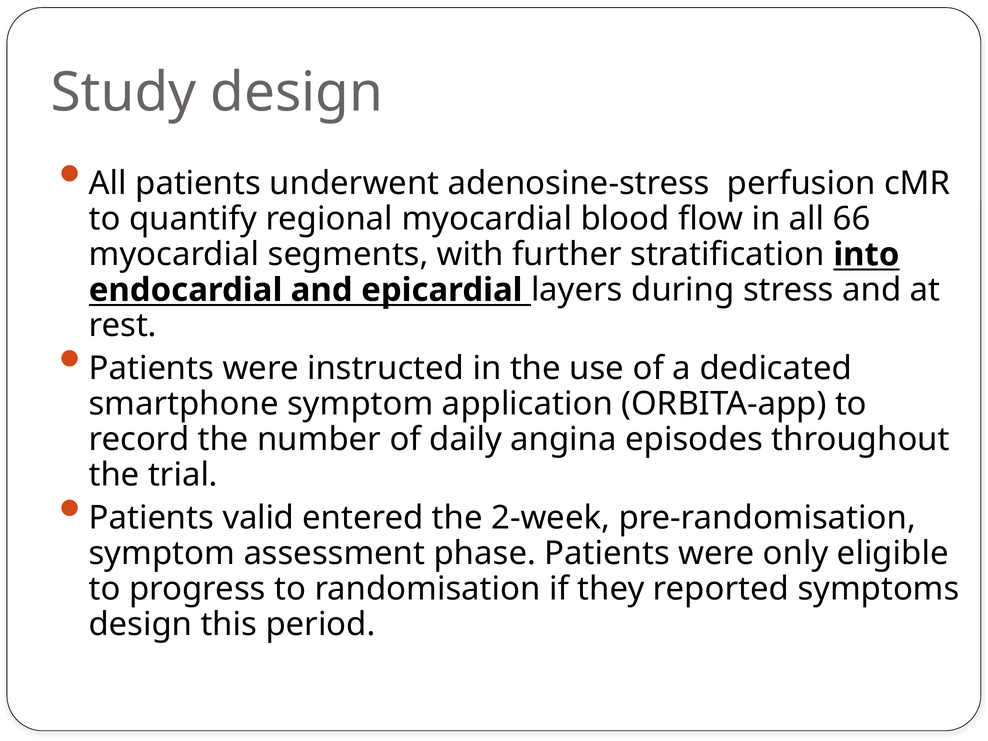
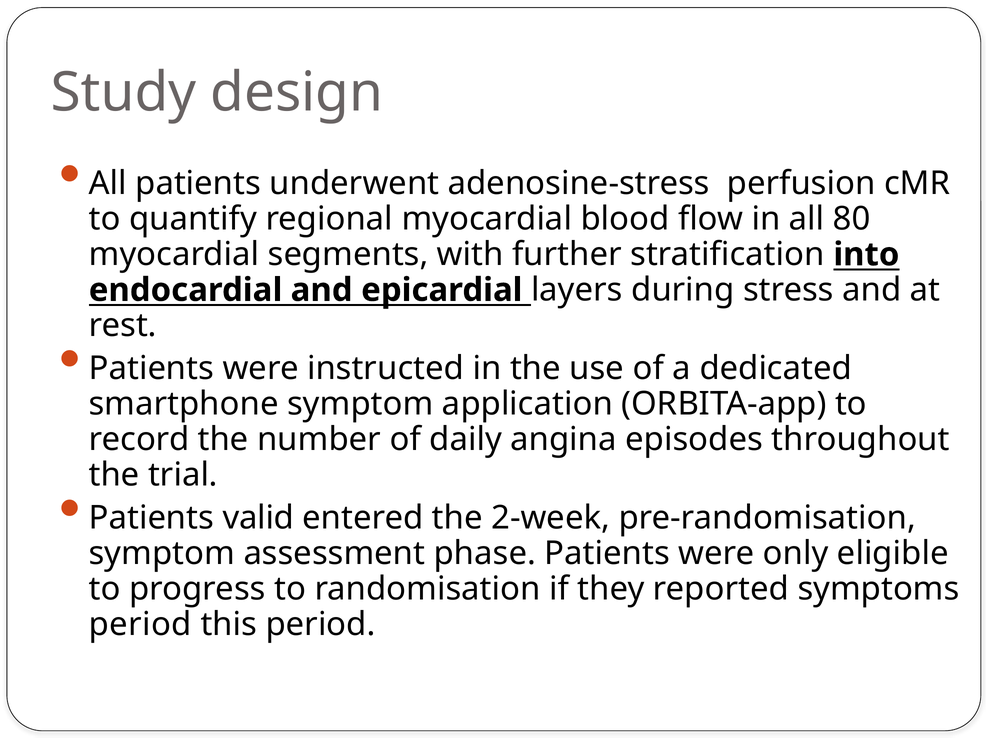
66: 66 -> 80
design at (140, 624): design -> period
